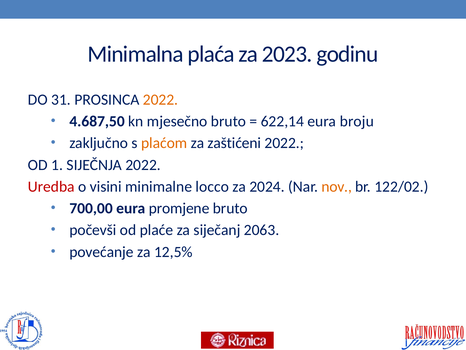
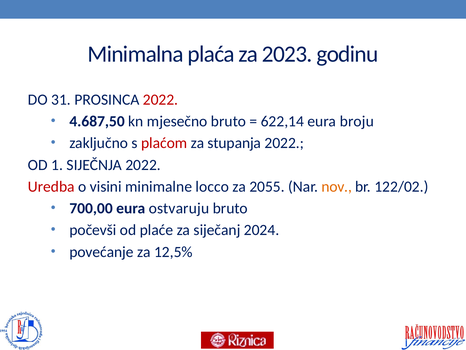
2022 at (161, 99) colour: orange -> red
plaćom colour: orange -> red
zaštićeni: zaštićeni -> stupanja
2024: 2024 -> 2055
promjene: promjene -> ostvaruju
2063: 2063 -> 2024
